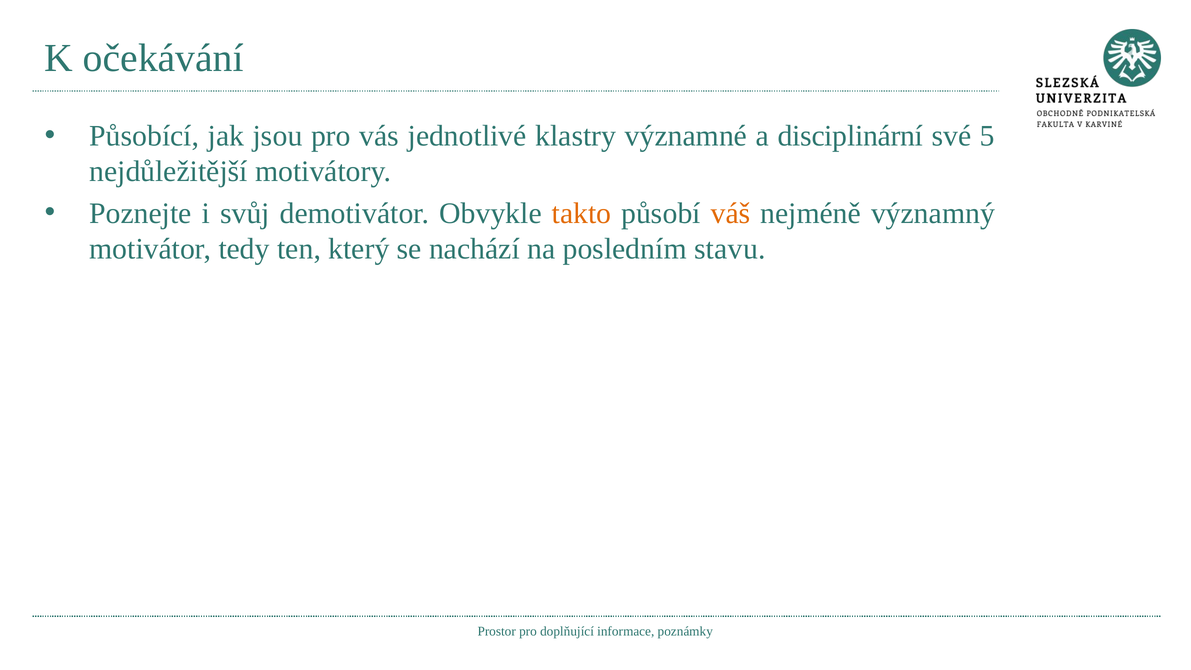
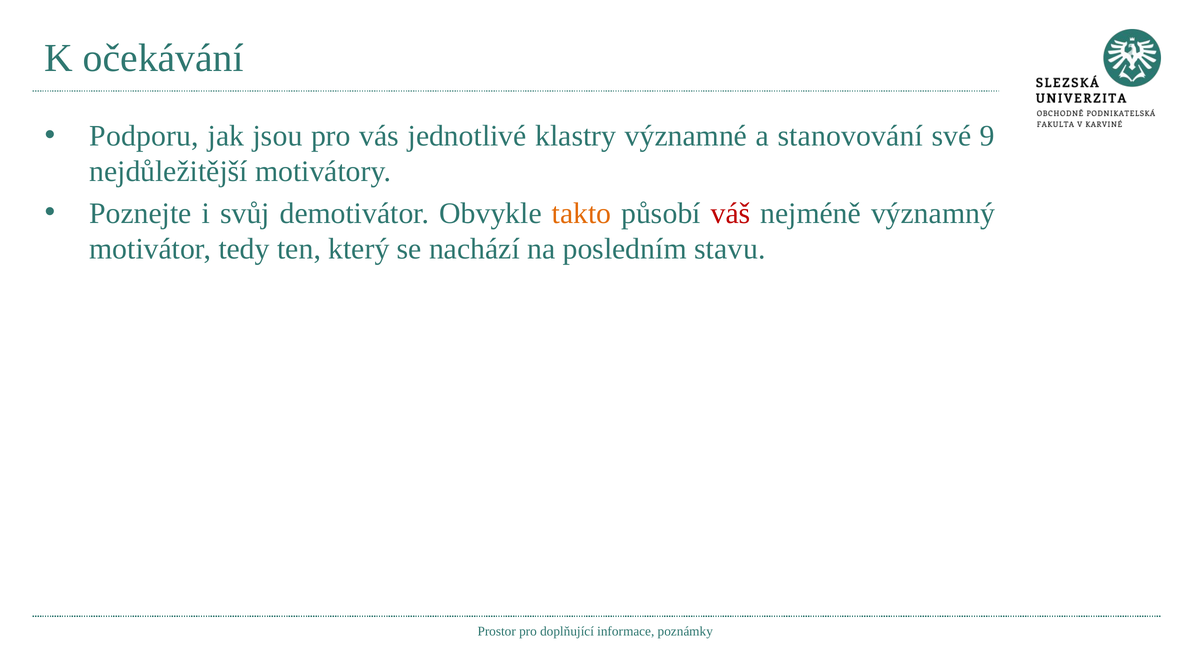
Působící: Působící -> Podporu
disciplinární: disciplinární -> stanovování
5: 5 -> 9
váš colour: orange -> red
